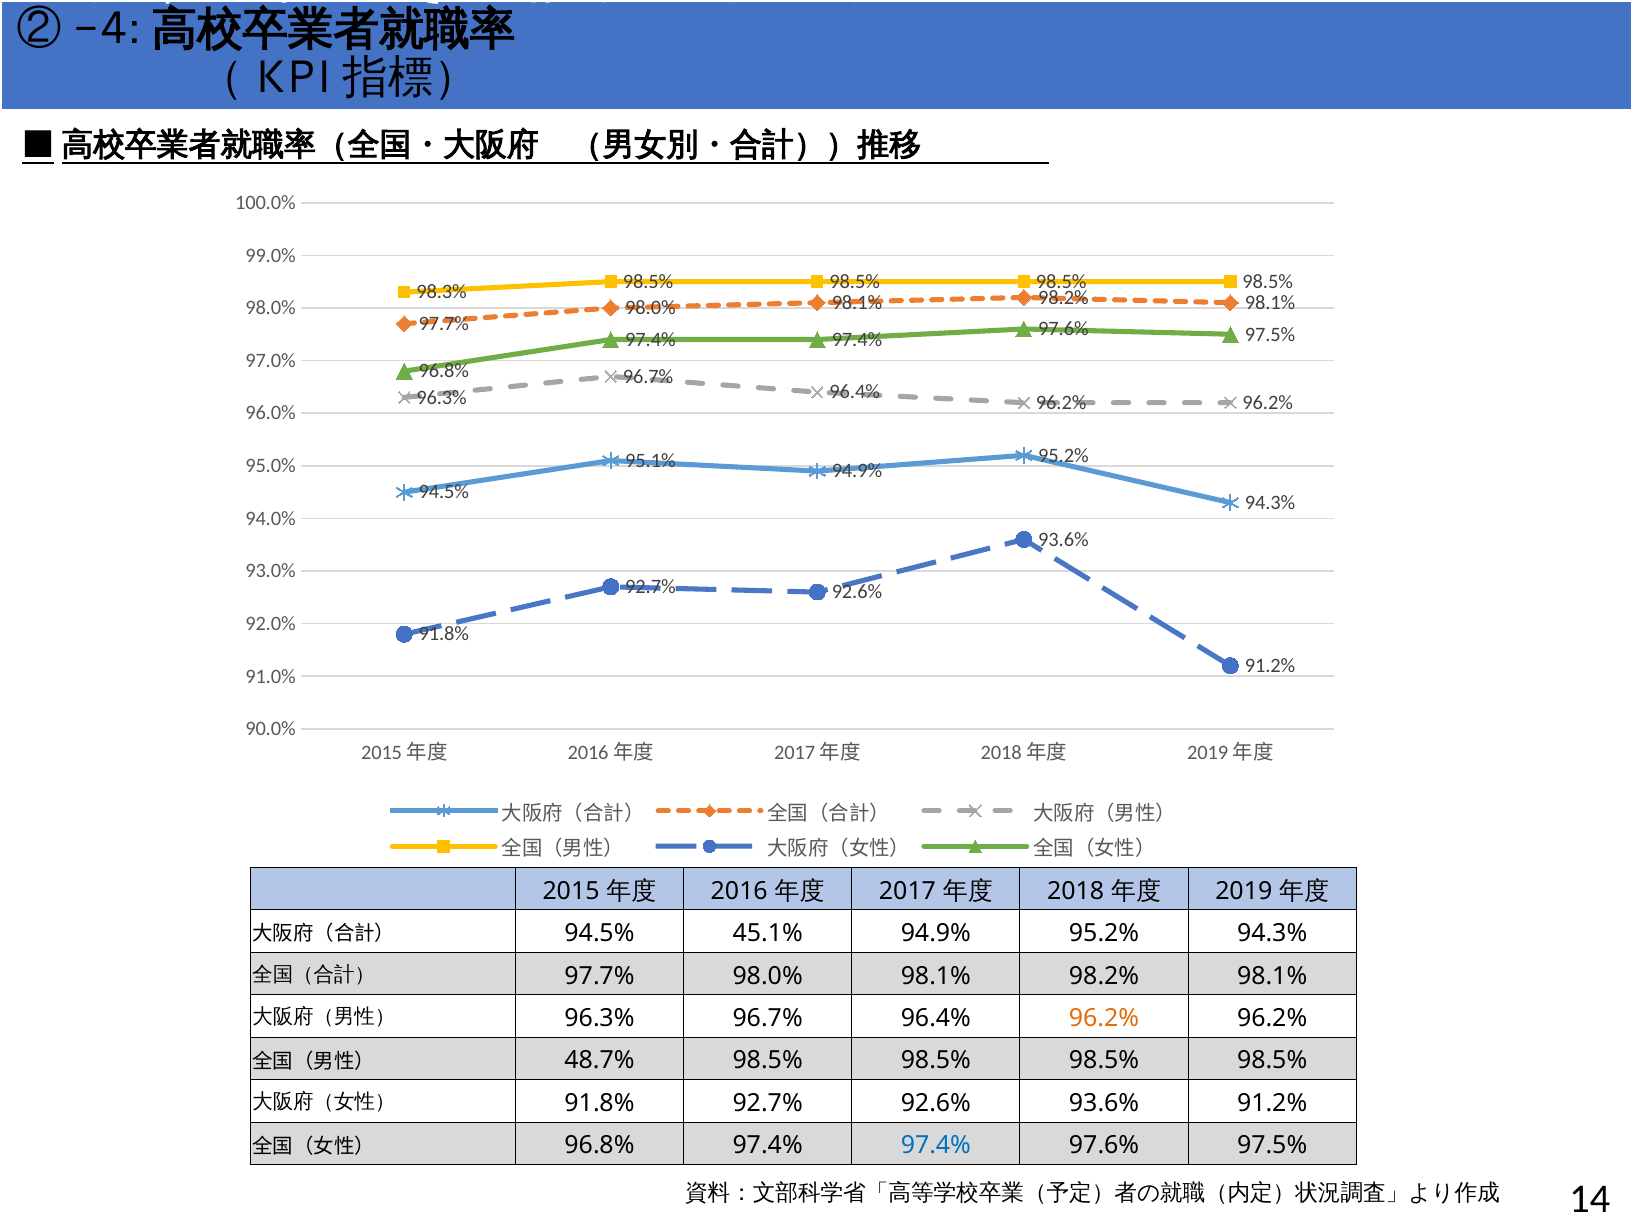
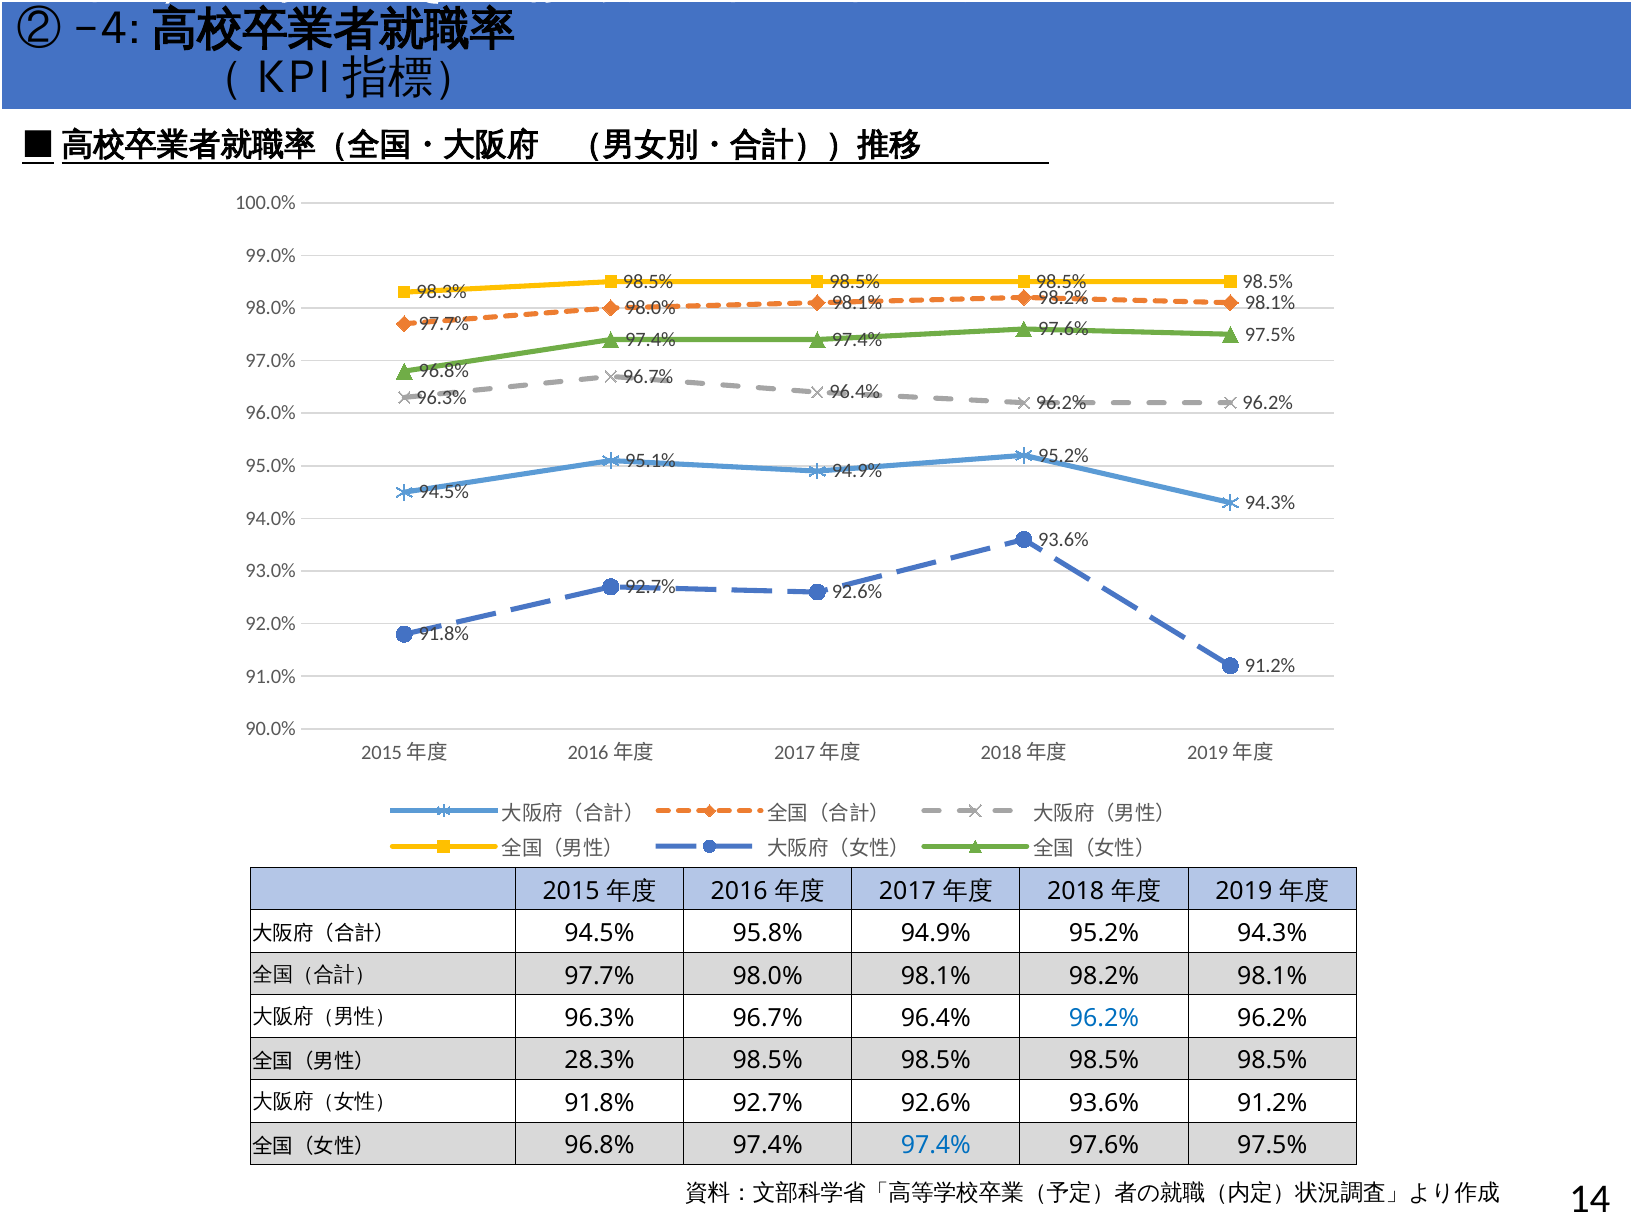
45.1%: 45.1% -> 95.8%
96.2% at (1104, 1019) colour: orange -> blue
48.7%: 48.7% -> 28.3%
